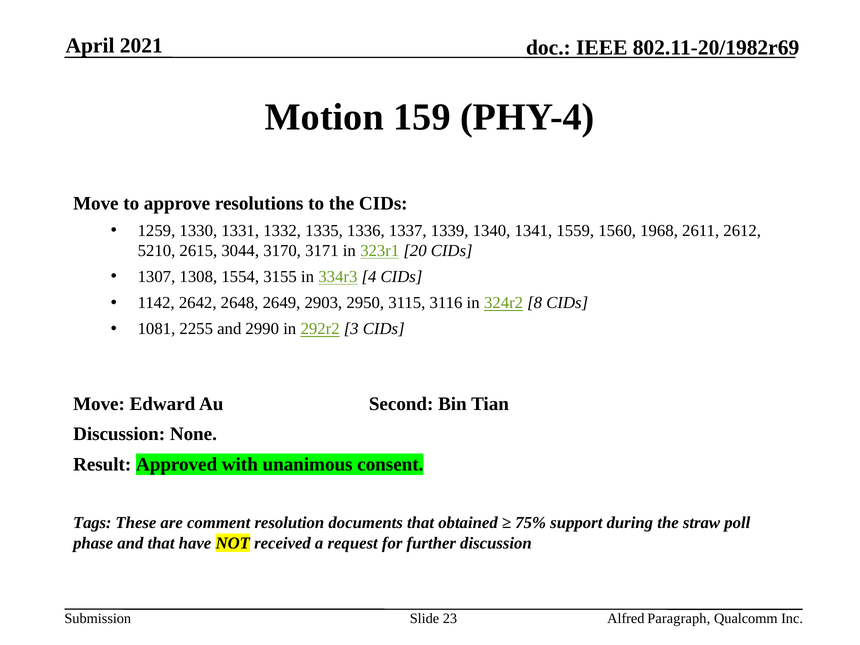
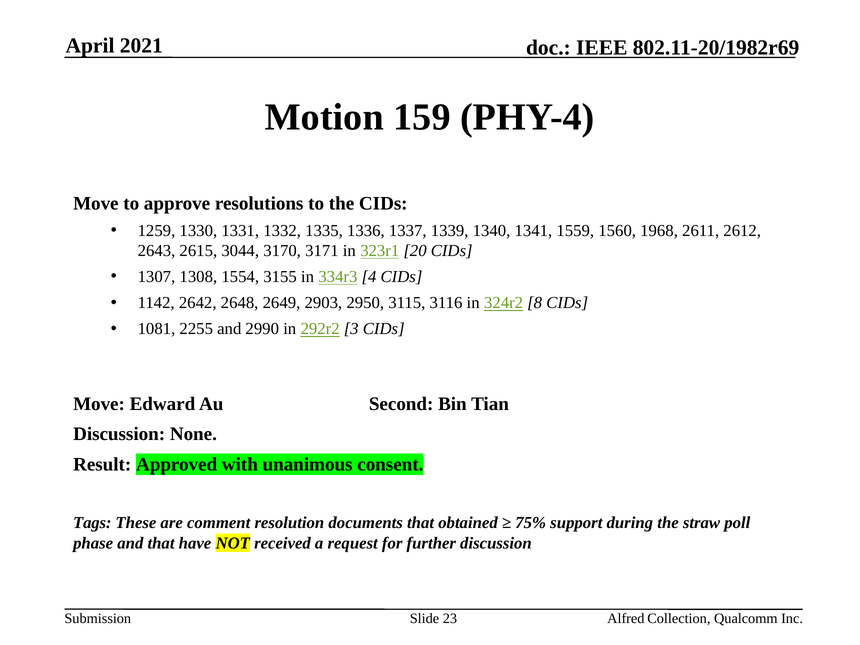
5210: 5210 -> 2643
Paragraph: Paragraph -> Collection
